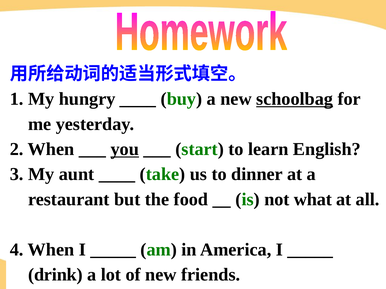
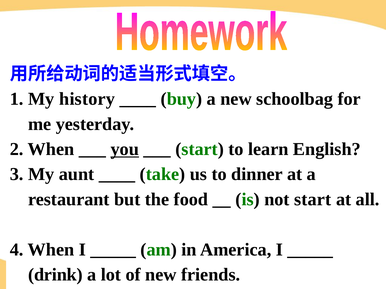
hungry: hungry -> history
schoolbag underline: present -> none
not what: what -> start
